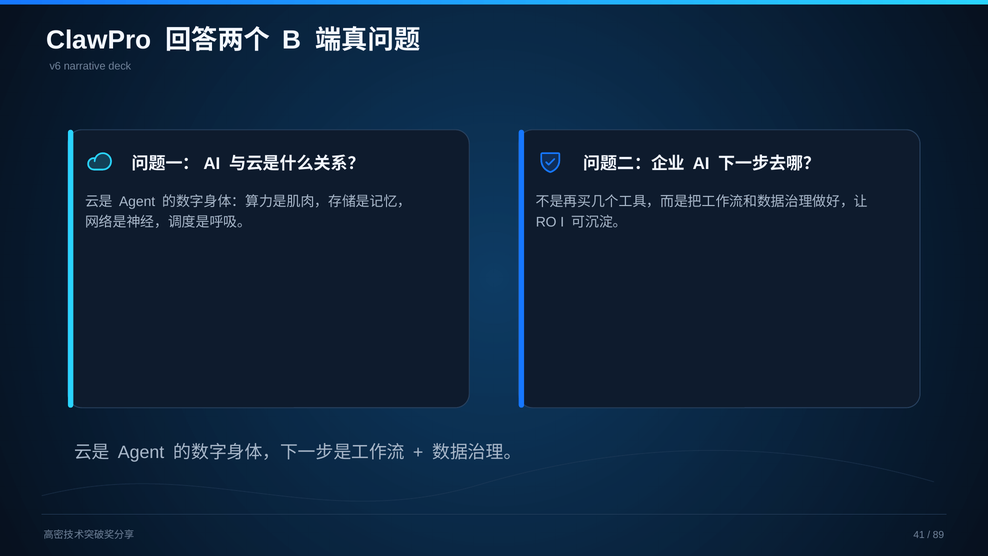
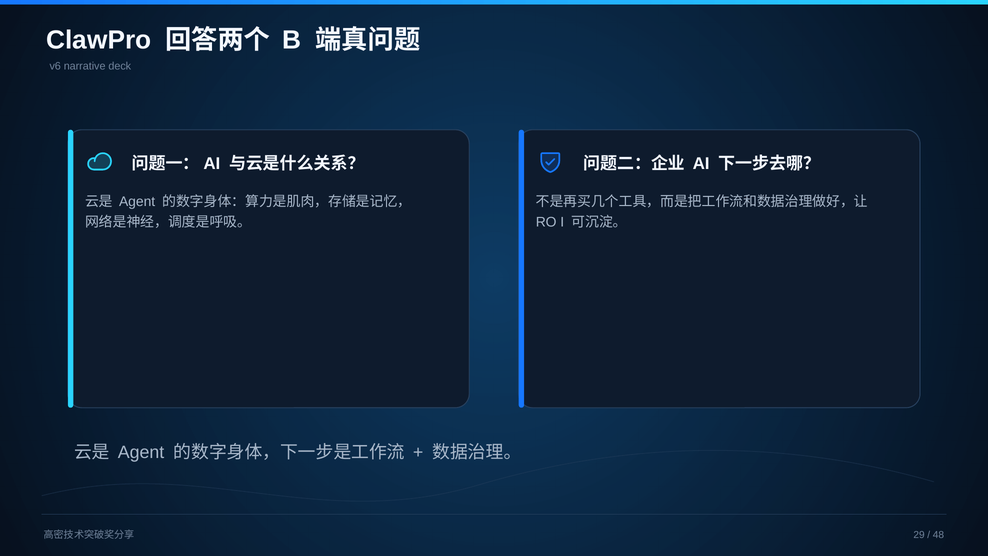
41: 41 -> 29
89: 89 -> 48
